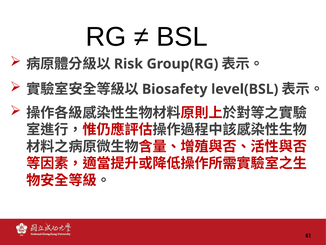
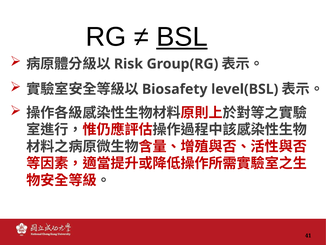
BSL underline: none -> present
